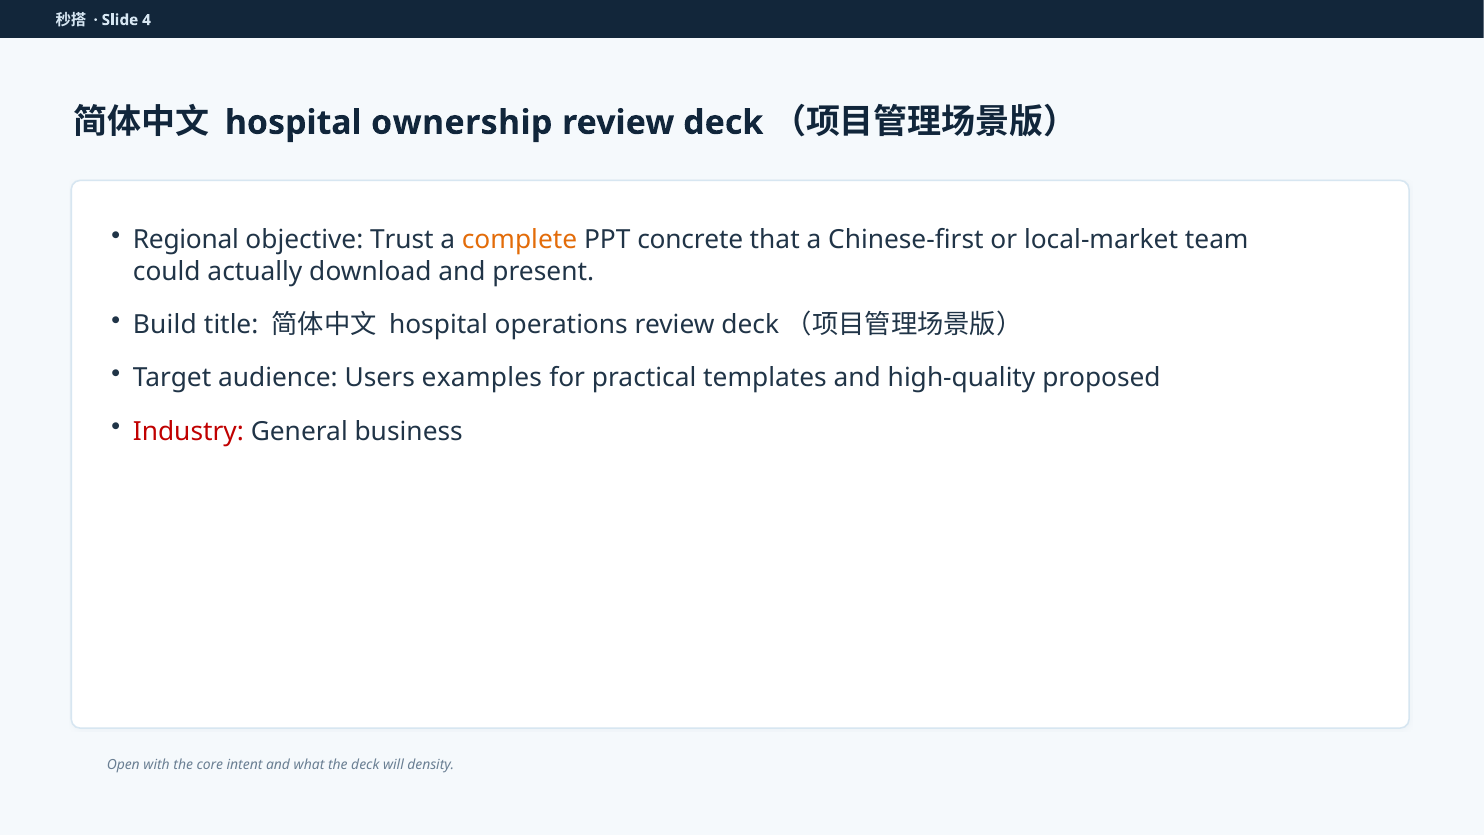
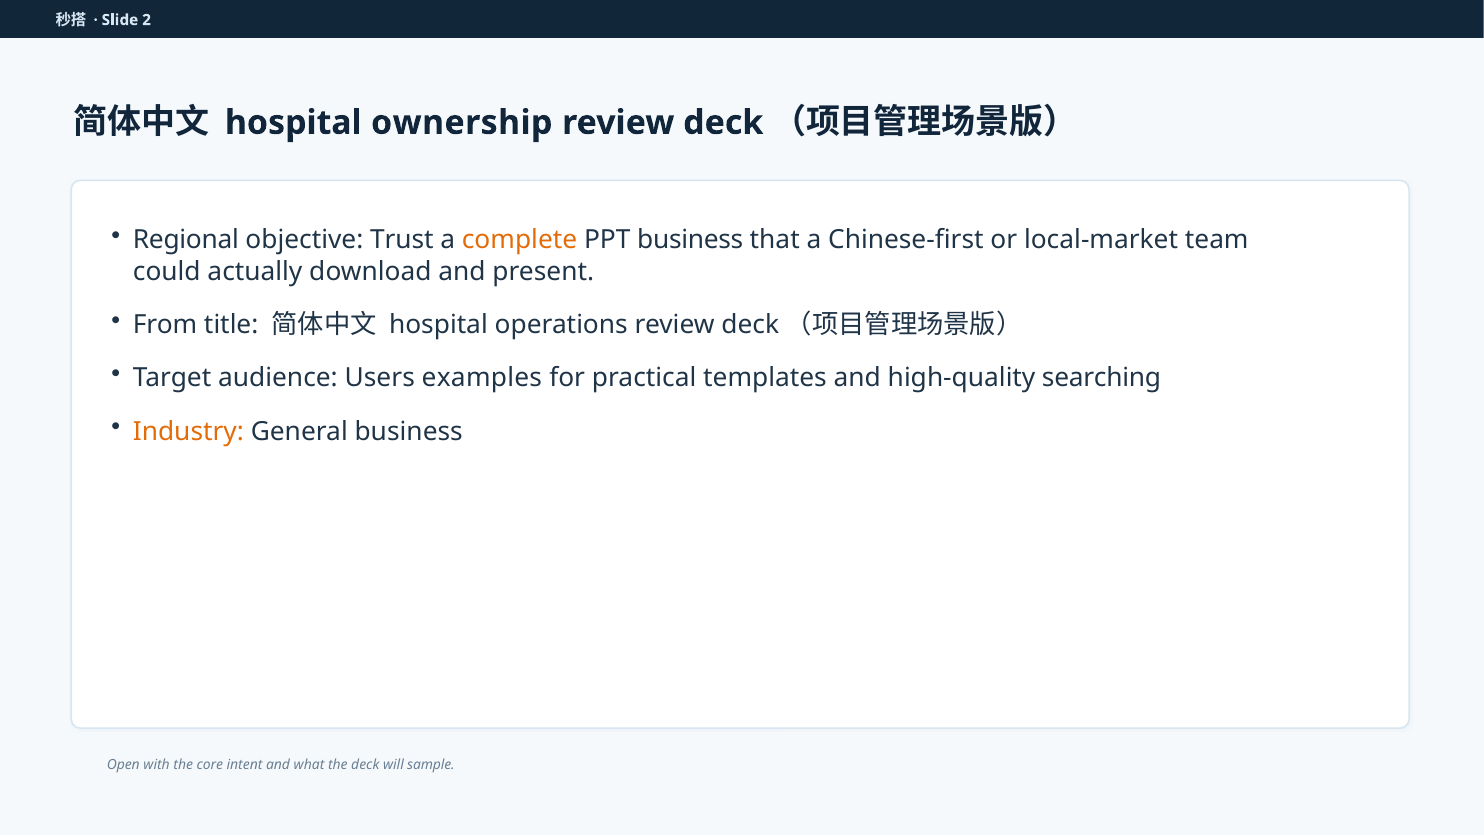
4: 4 -> 2
PPT concrete: concrete -> business
Build: Build -> From
proposed: proposed -> searching
Industry colour: red -> orange
density: density -> sample
